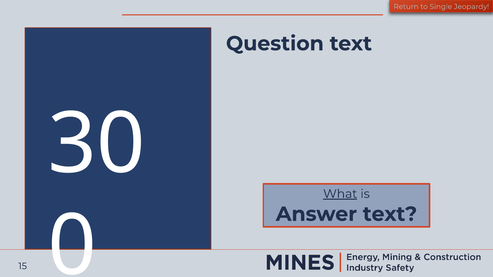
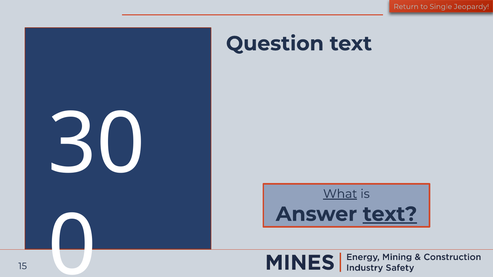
text at (390, 214) underline: none -> present
